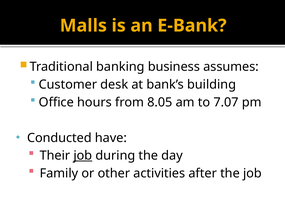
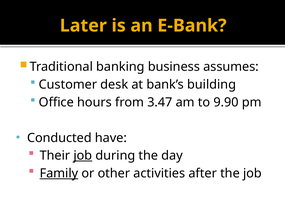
Malls: Malls -> Later
8.05: 8.05 -> 3.47
7.07: 7.07 -> 9.90
Family underline: none -> present
